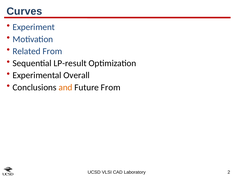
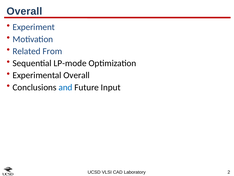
Curves at (24, 11): Curves -> Overall
LP-result: LP-result -> LP-mode
and colour: orange -> blue
Future From: From -> Input
